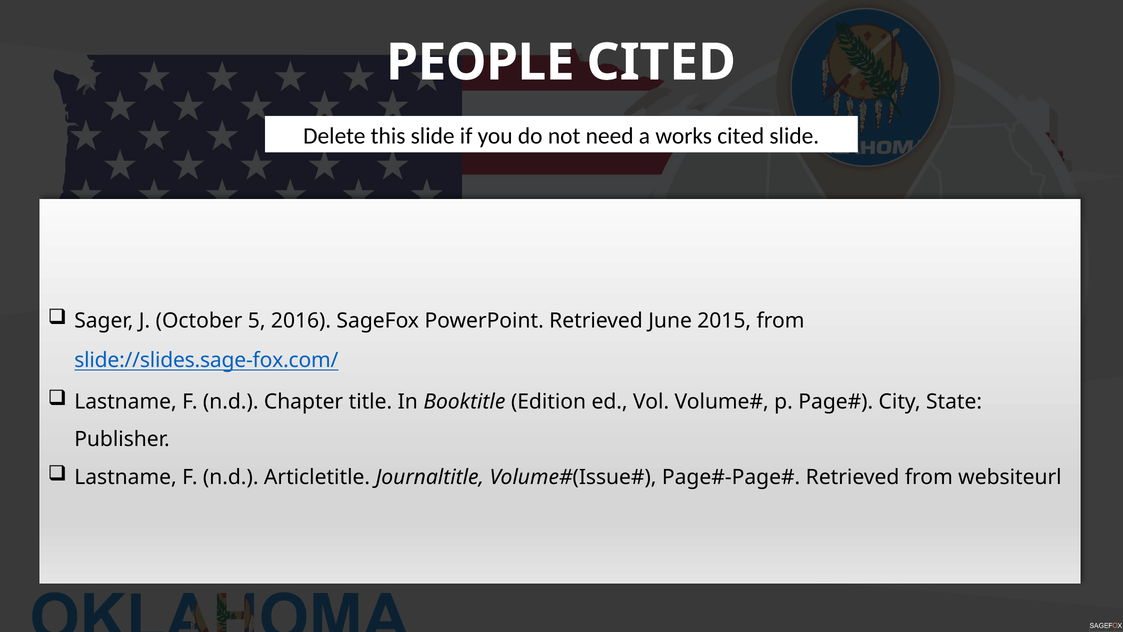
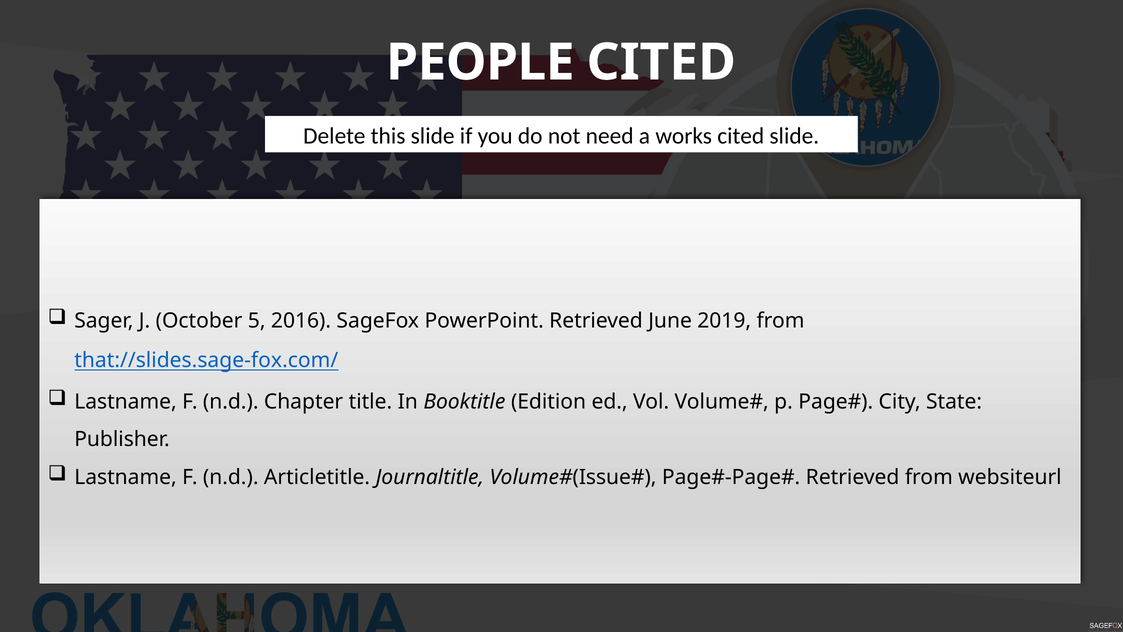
2015: 2015 -> 2019
slide://slides.sage-fox.com/: slide://slides.sage-fox.com/ -> that://slides.sage-fox.com/
